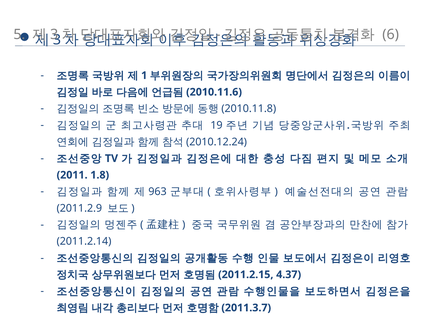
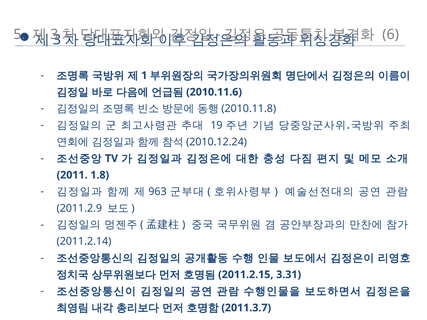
4.37: 4.37 -> 3.31
